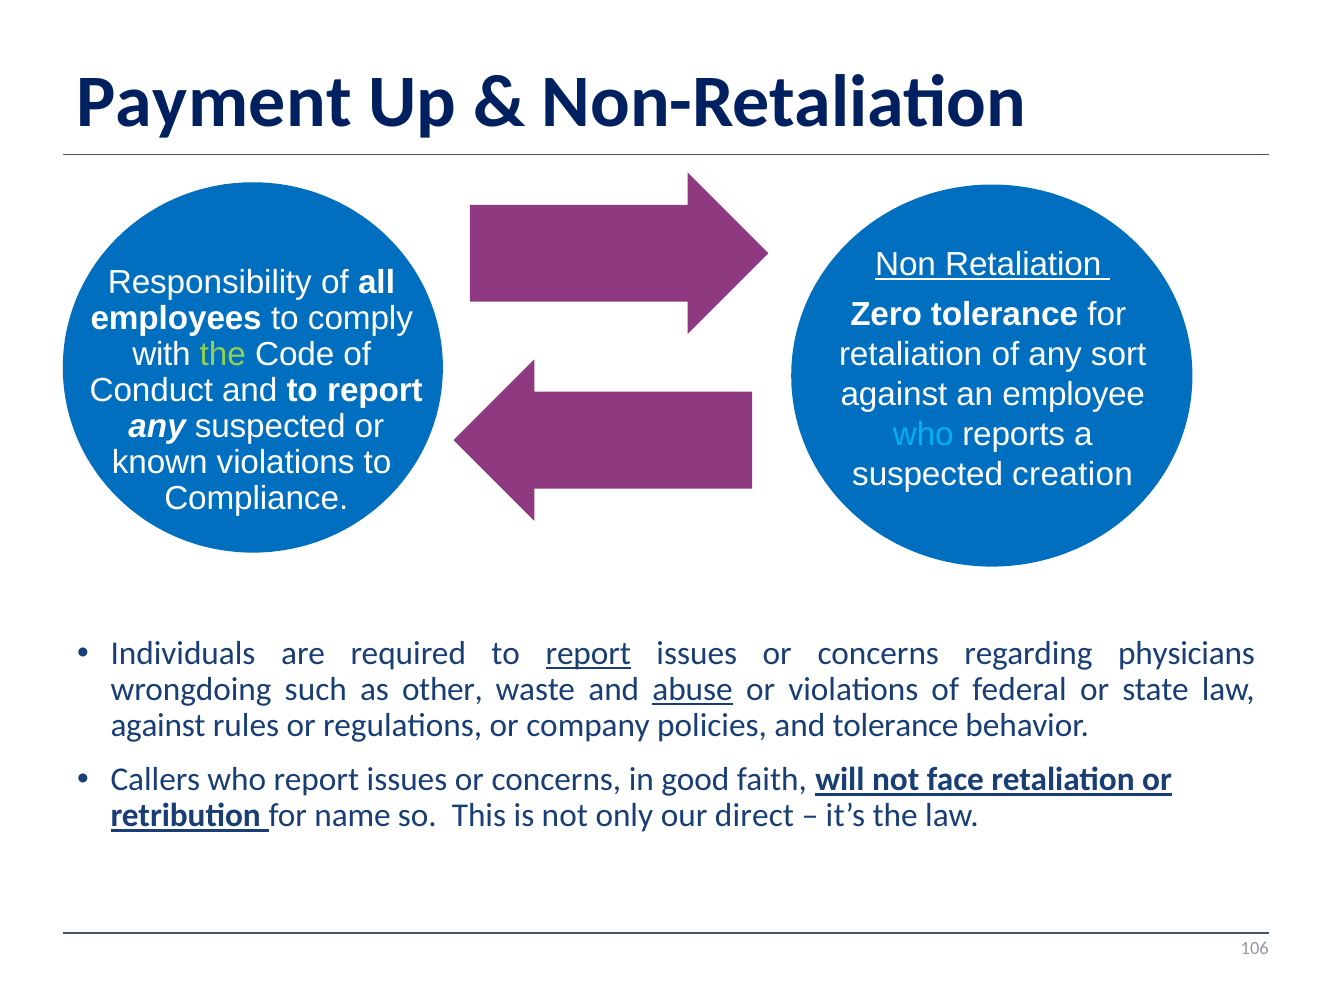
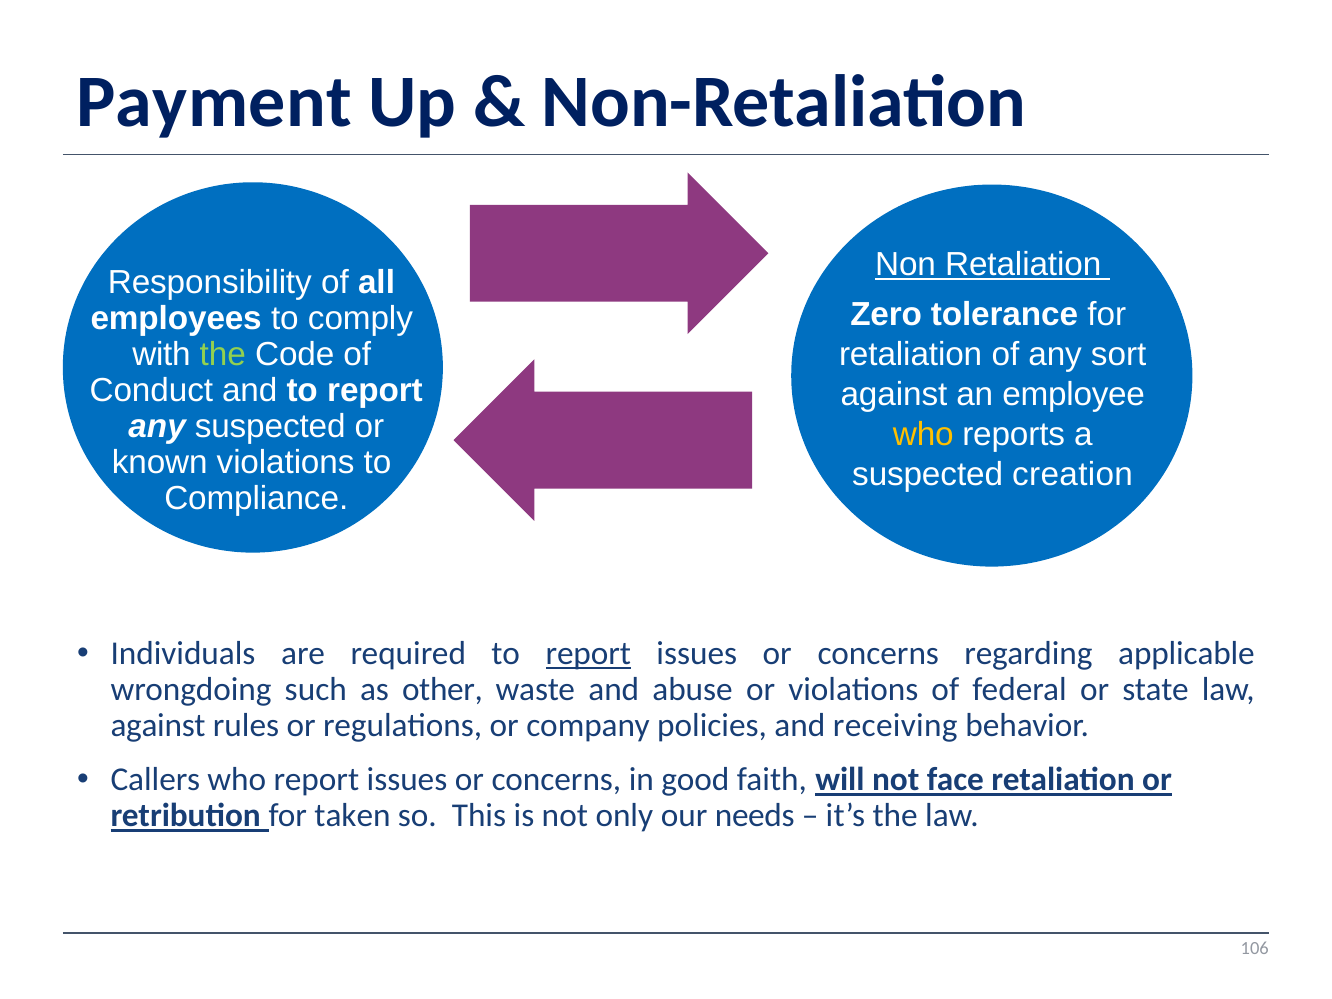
who at (923, 435) colour: light blue -> yellow
physicians: physicians -> applicable
abuse underline: present -> none
and tolerance: tolerance -> receiving
name: name -> taken
direct: direct -> needs
